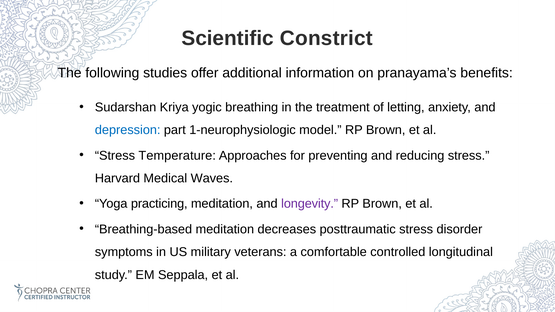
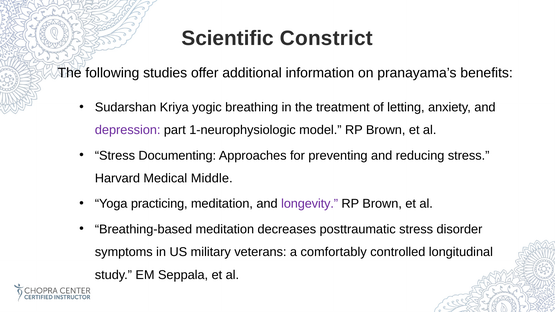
depression colour: blue -> purple
Temperature: Temperature -> Documenting
Waves: Waves -> Middle
comfortable: comfortable -> comfortably
